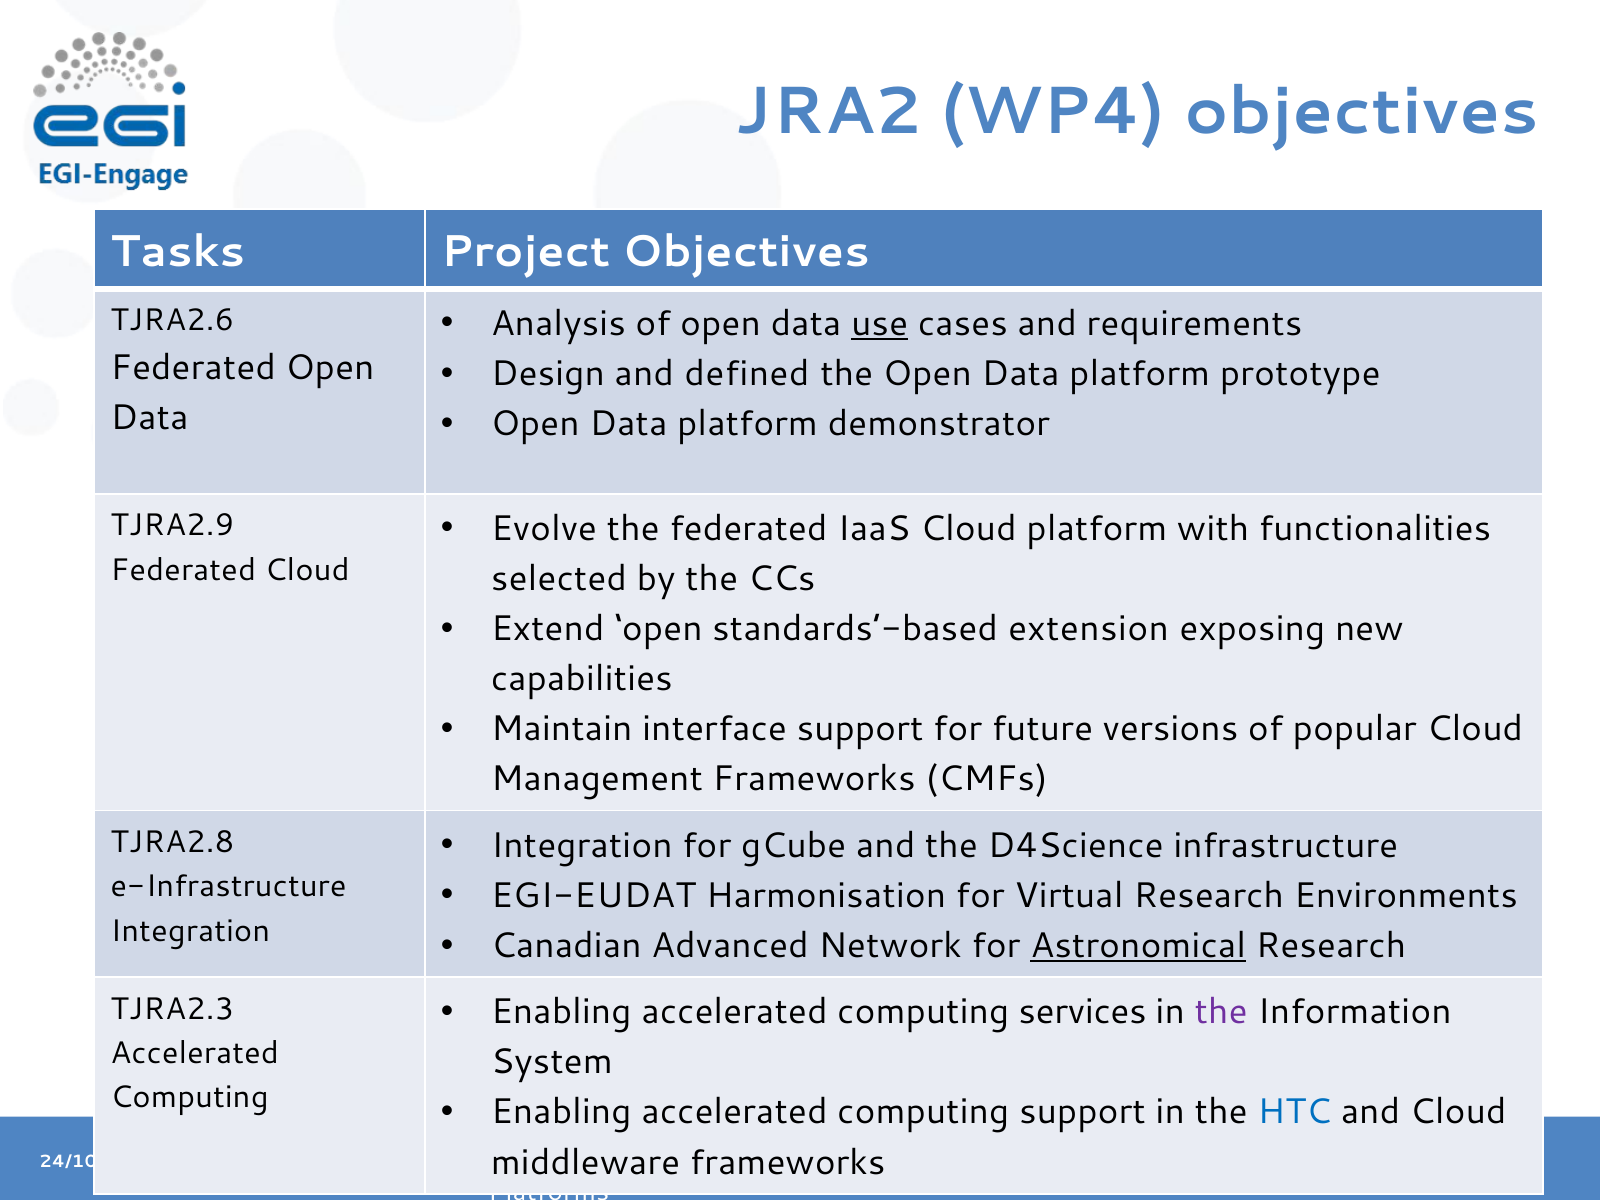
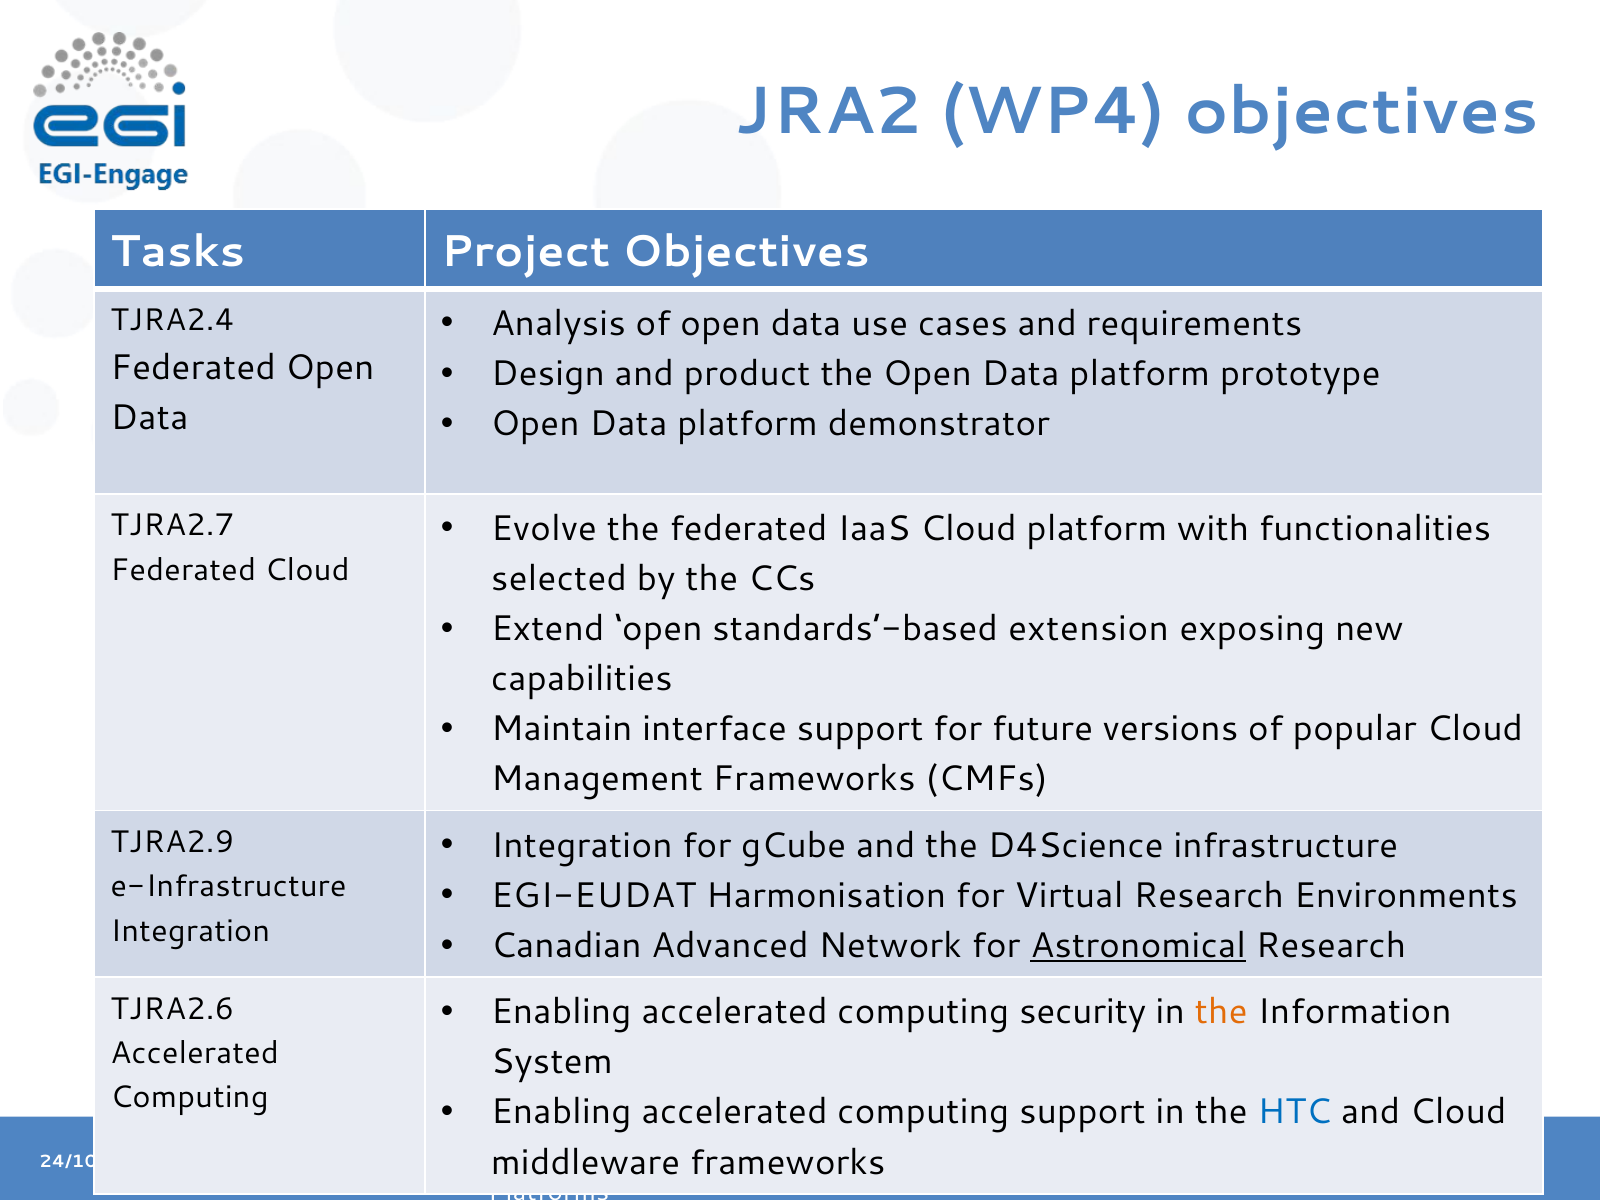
use underline: present -> none
TJRA2.6: TJRA2.6 -> TJRA2.4
defined: defined -> product
TJRA2.9: TJRA2.9 -> TJRA2.7
TJRA2.8: TJRA2.8 -> TJRA2.9
services: services -> security
the at (1221, 1012) colour: purple -> orange
TJRA2.3: TJRA2.3 -> TJRA2.6
